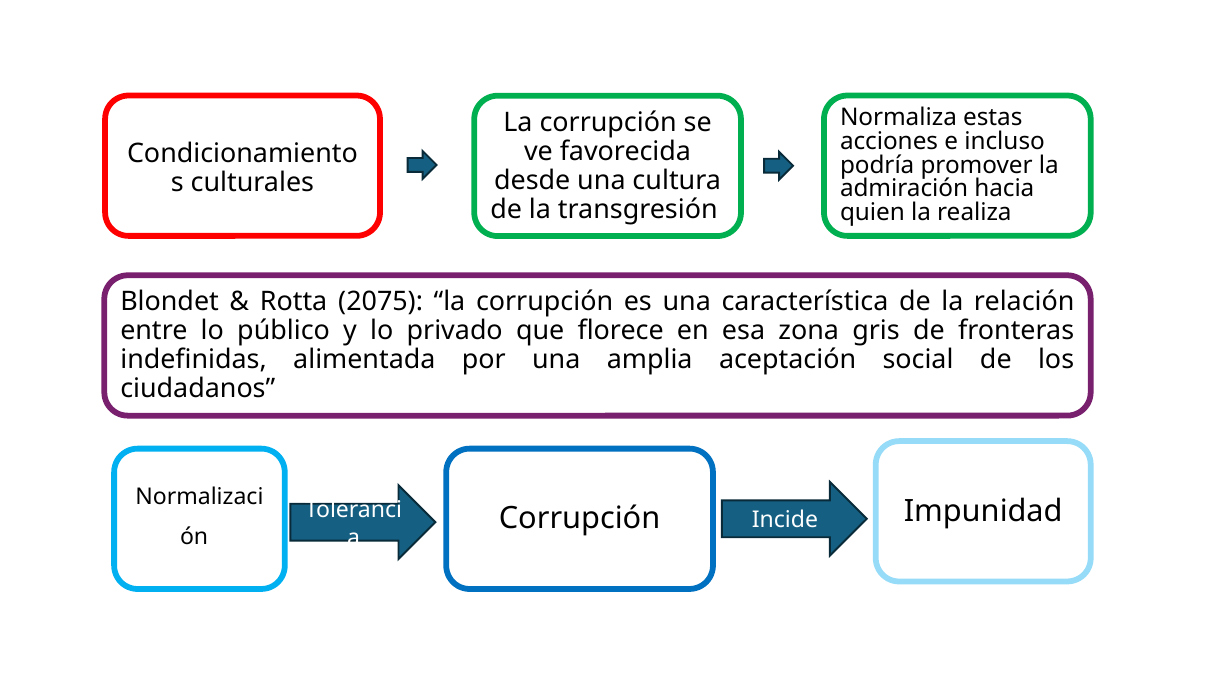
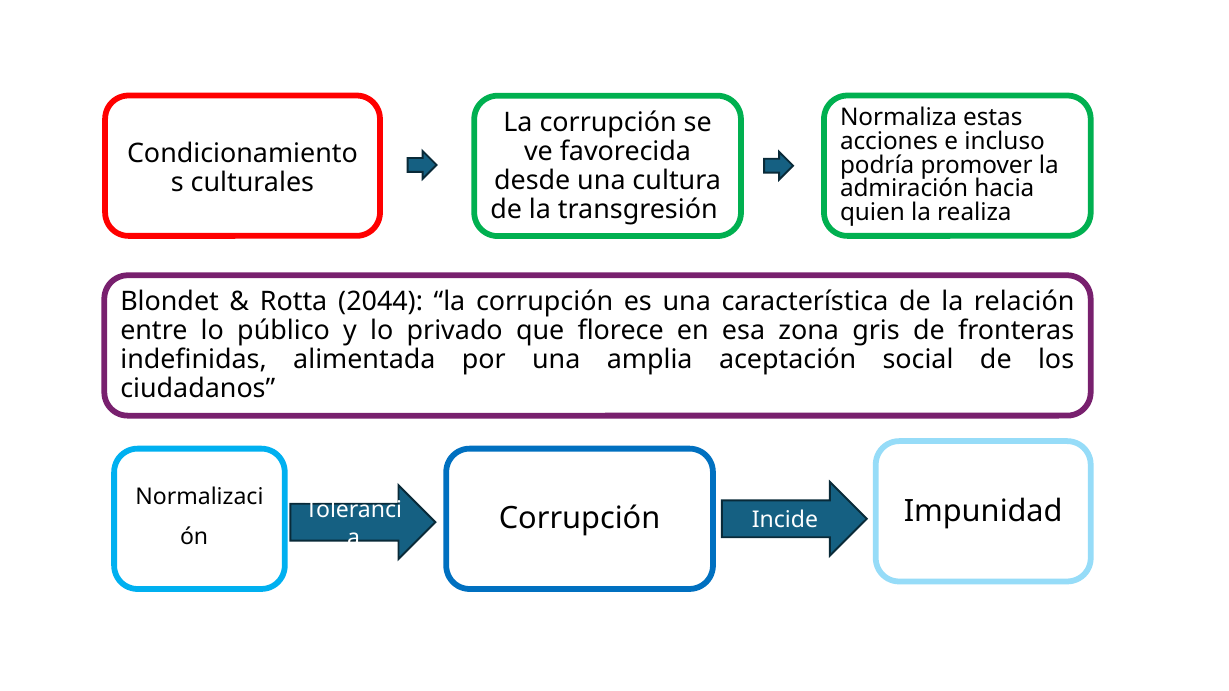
2075: 2075 -> 2044
